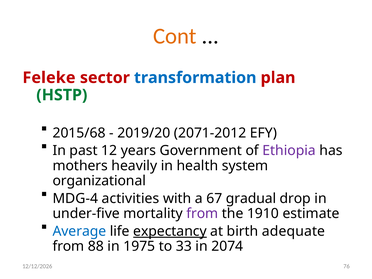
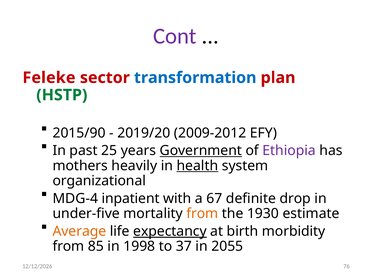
Cont colour: orange -> purple
2015/68: 2015/68 -> 2015/90
2071-2012: 2071-2012 -> 2009-2012
12: 12 -> 25
Government underline: none -> present
health underline: none -> present
activities: activities -> inpatient
gradual: gradual -> definite
from at (202, 214) colour: purple -> orange
1910: 1910 -> 1930
Average colour: blue -> orange
adequate: adequate -> morbidity
88: 88 -> 85
1975: 1975 -> 1998
33: 33 -> 37
2074: 2074 -> 2055
